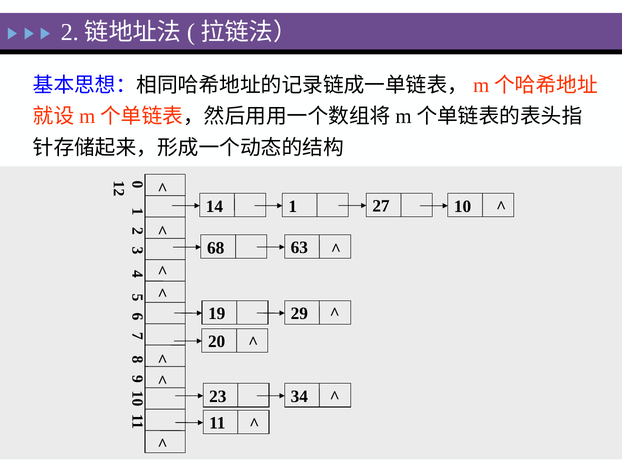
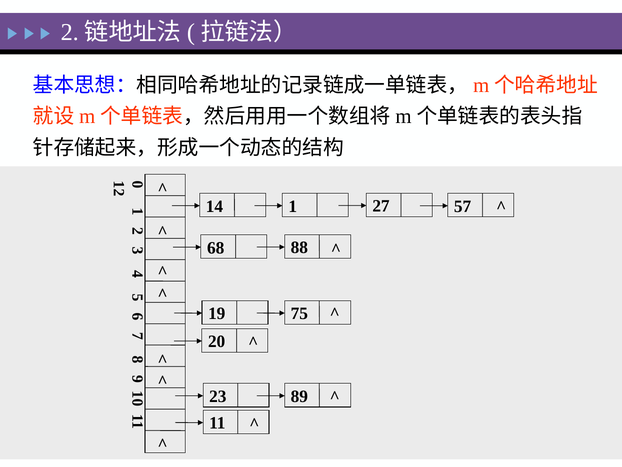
10: 10 -> 57
63: 63 -> 88
29: 29 -> 75
34: 34 -> 89
